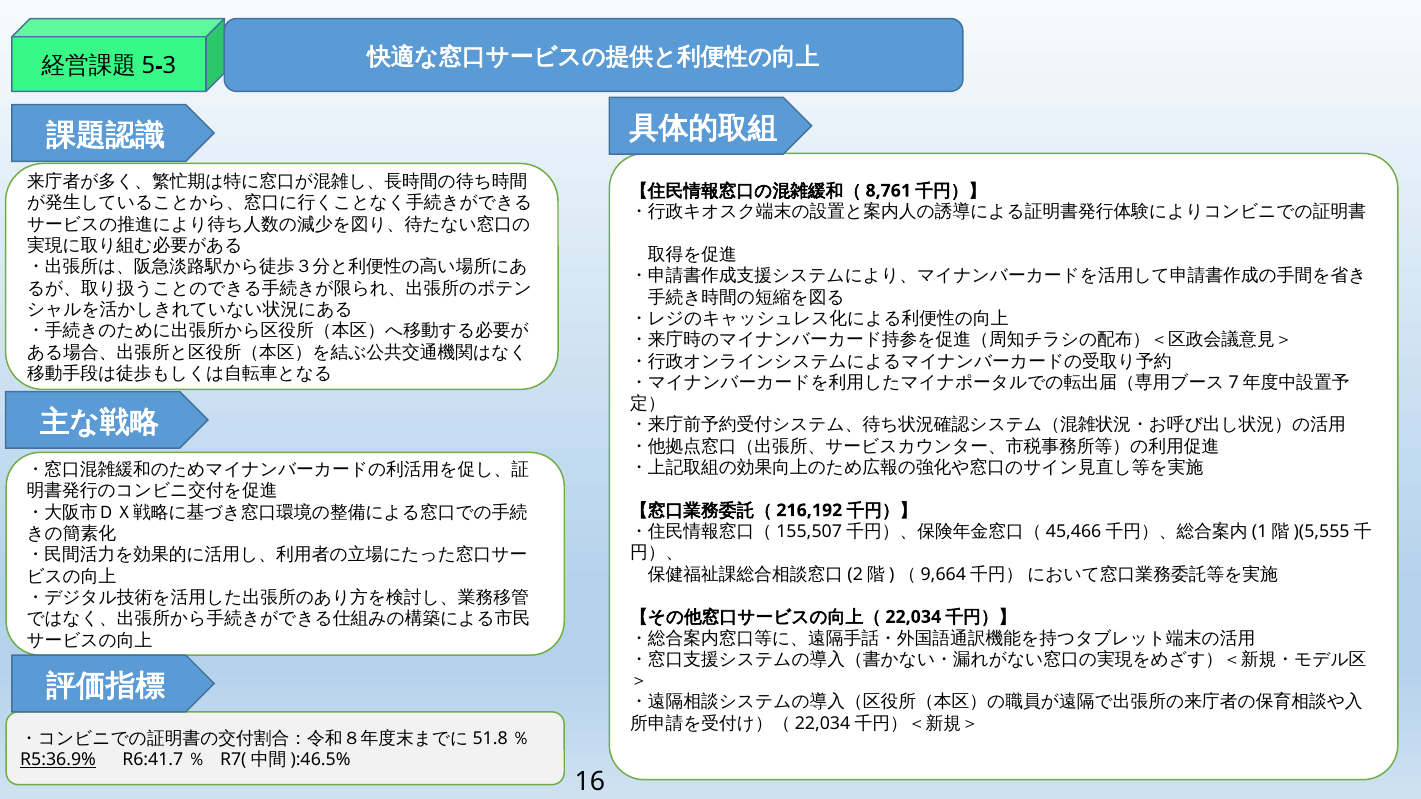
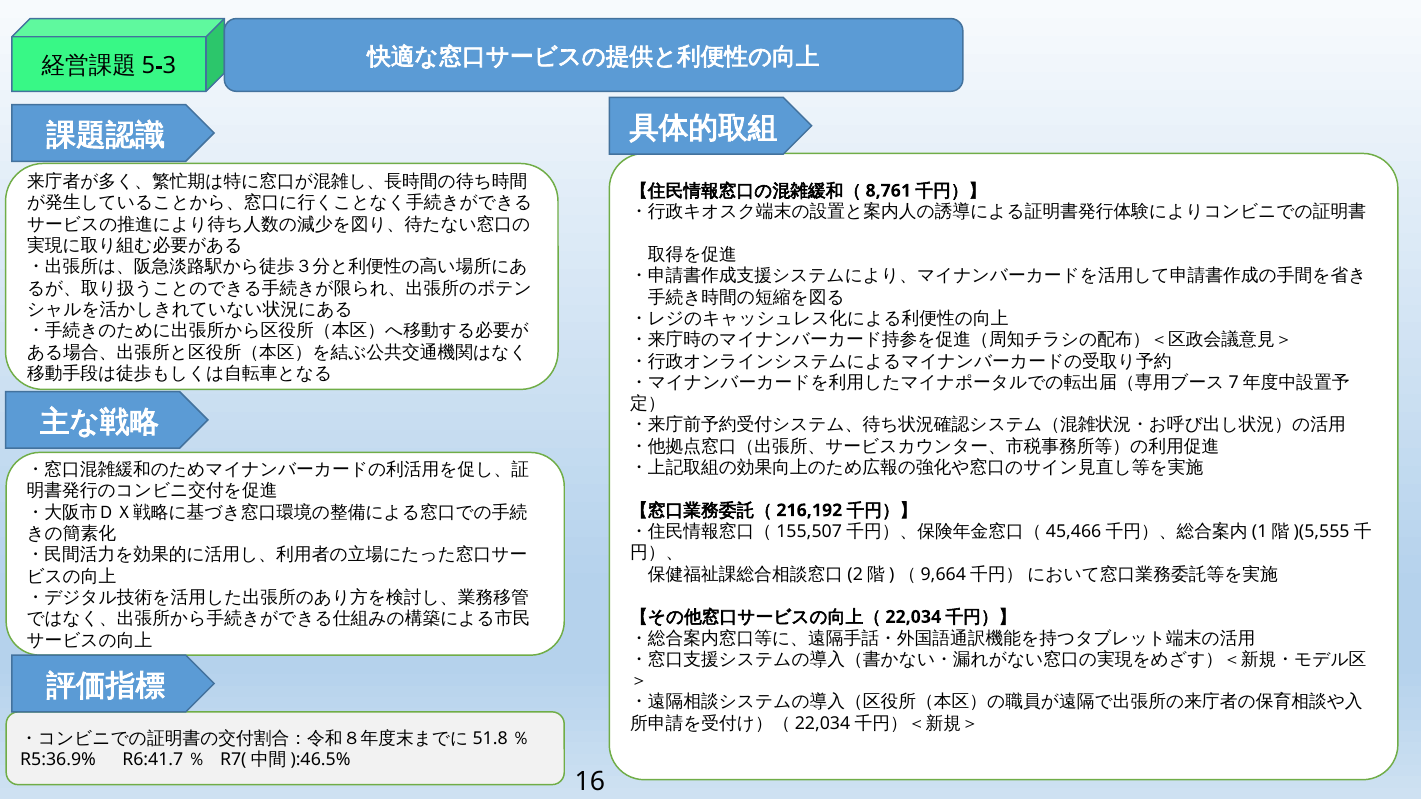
R5:36.9% underline: present -> none
